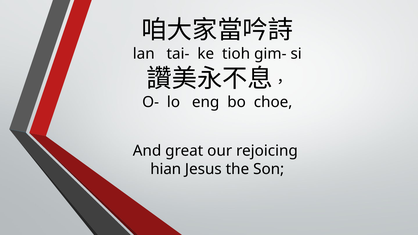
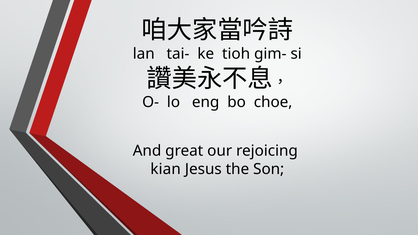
hian: hian -> kian
